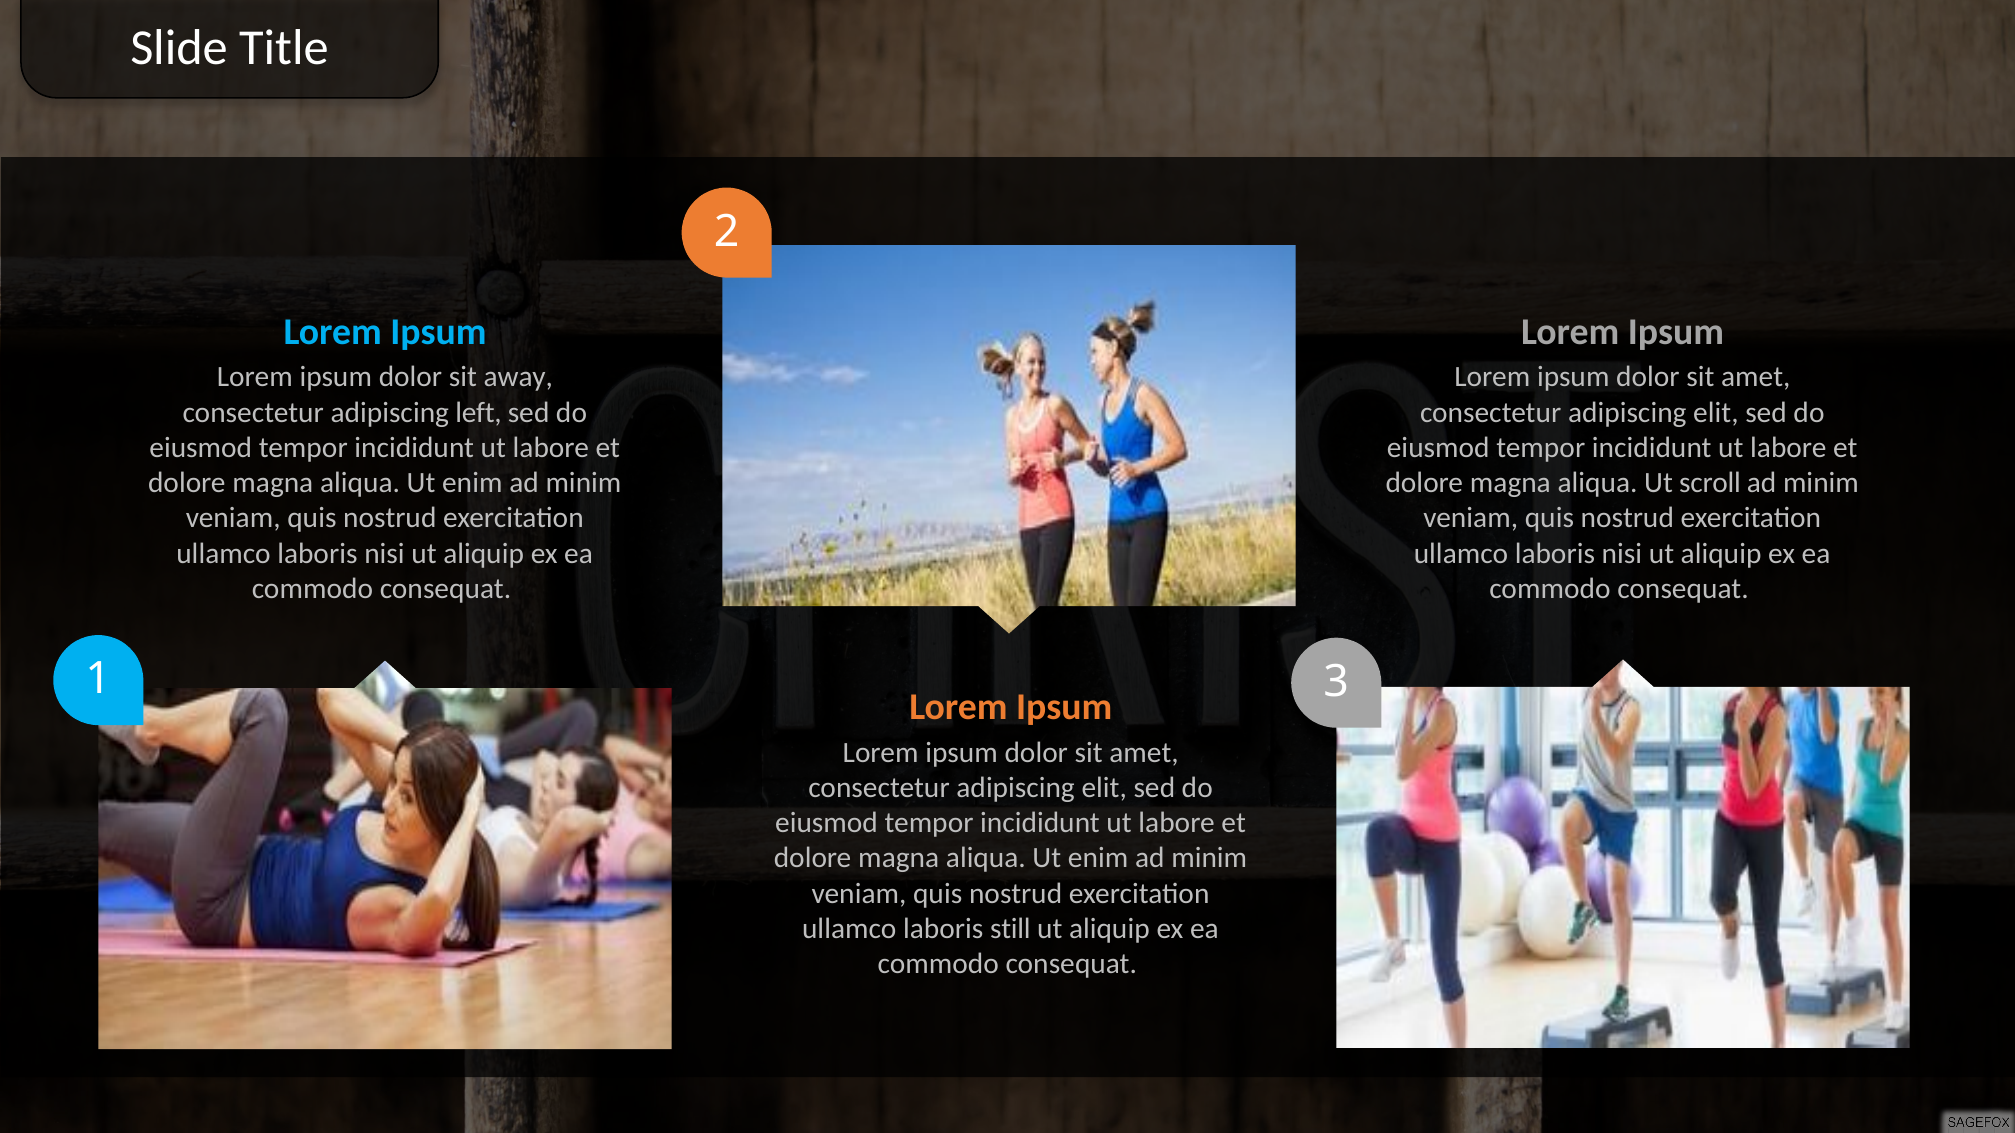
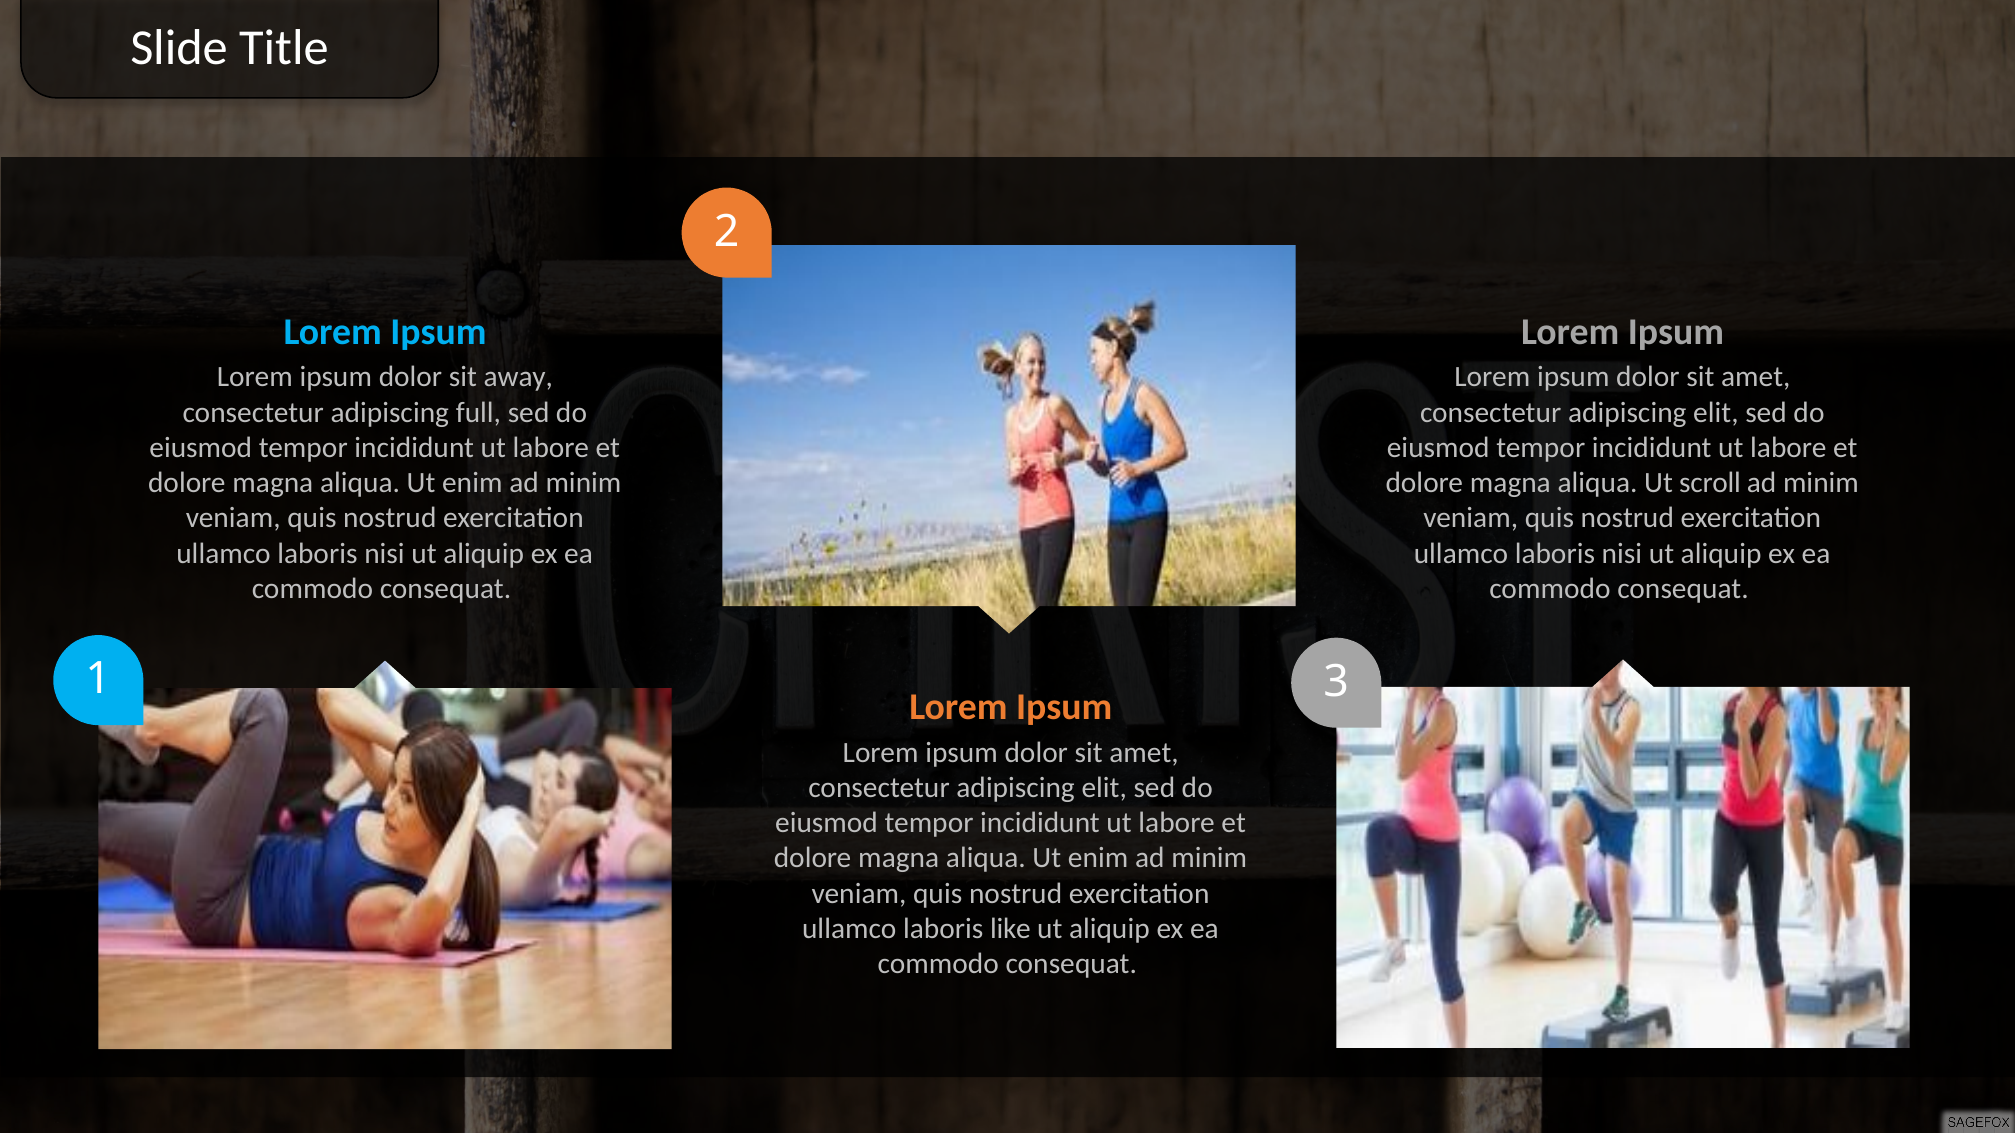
left: left -> full
still: still -> like
